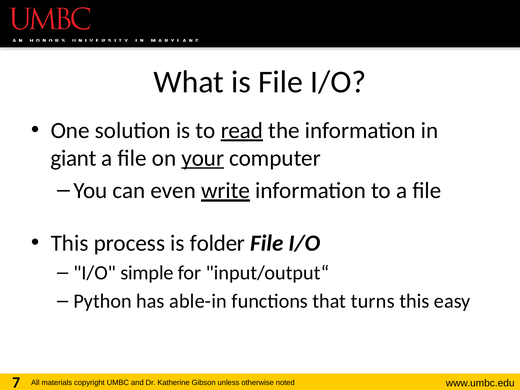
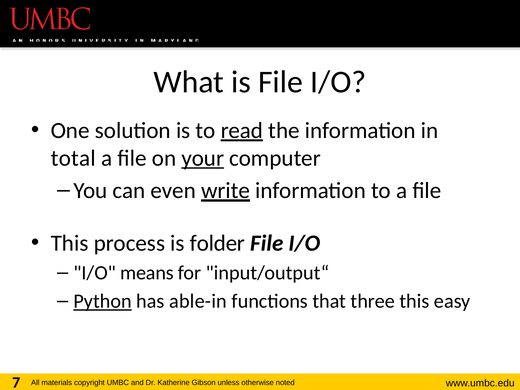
giant: giant -> total
simple: simple -> means
Python underline: none -> present
turns: turns -> three
